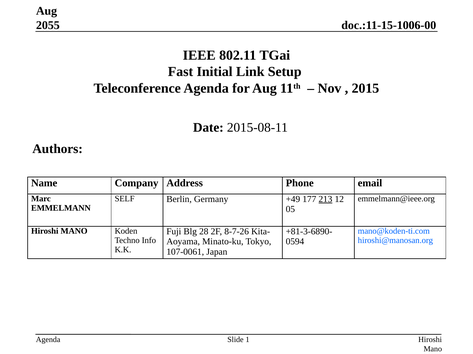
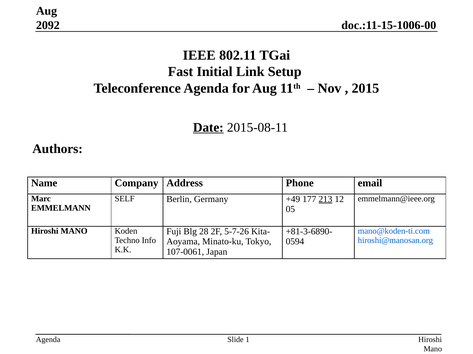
2055: 2055 -> 2092
Date underline: none -> present
8-7-26: 8-7-26 -> 5-7-26
